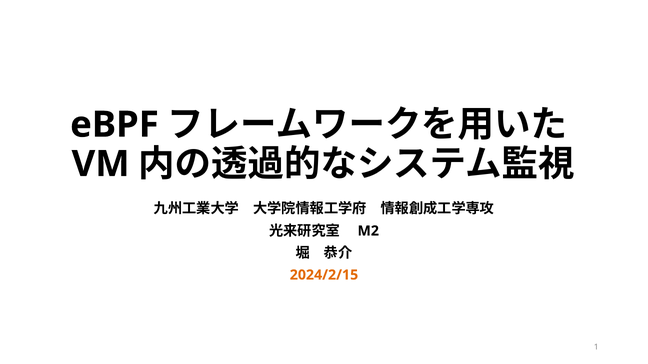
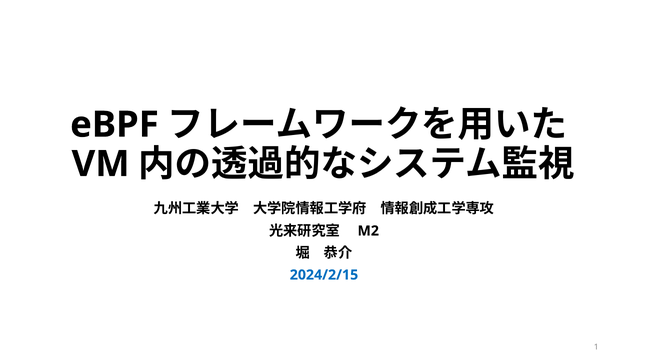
2024/2/15 colour: orange -> blue
